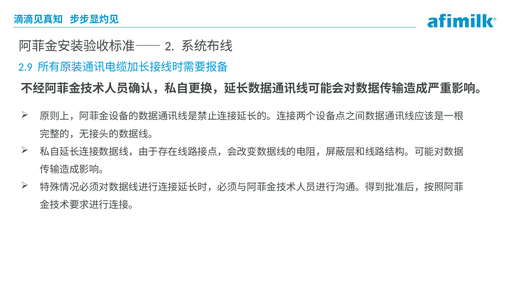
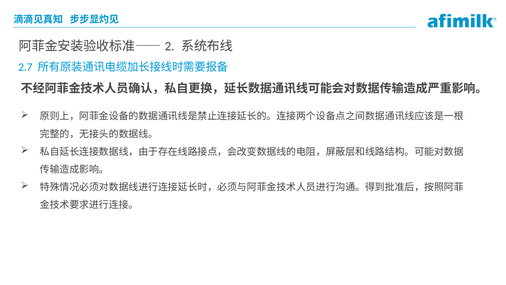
2.9: 2.9 -> 2.7
